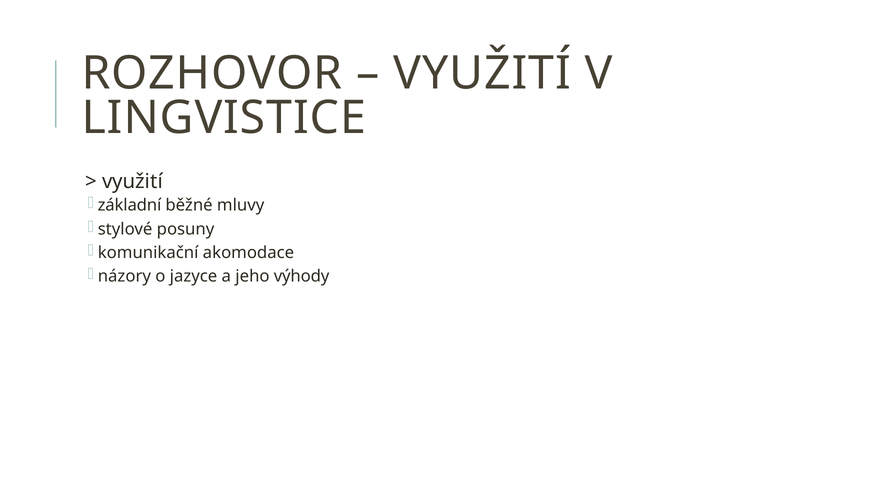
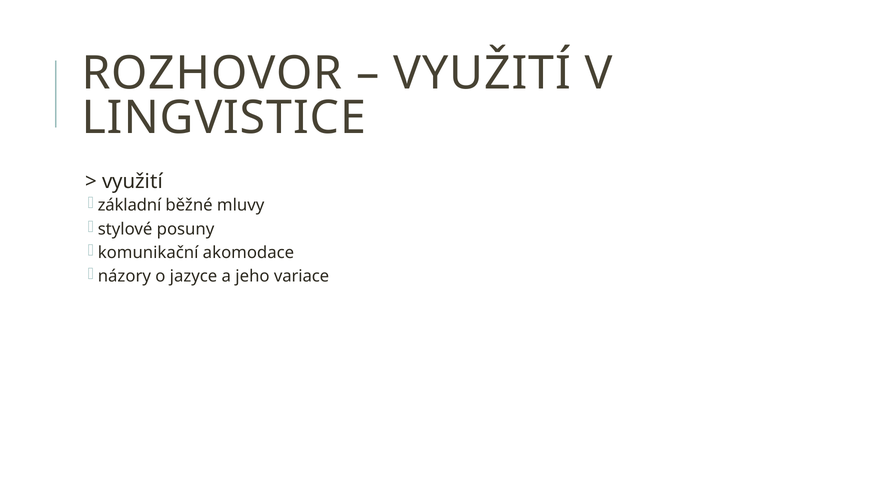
výhody: výhody -> variace
